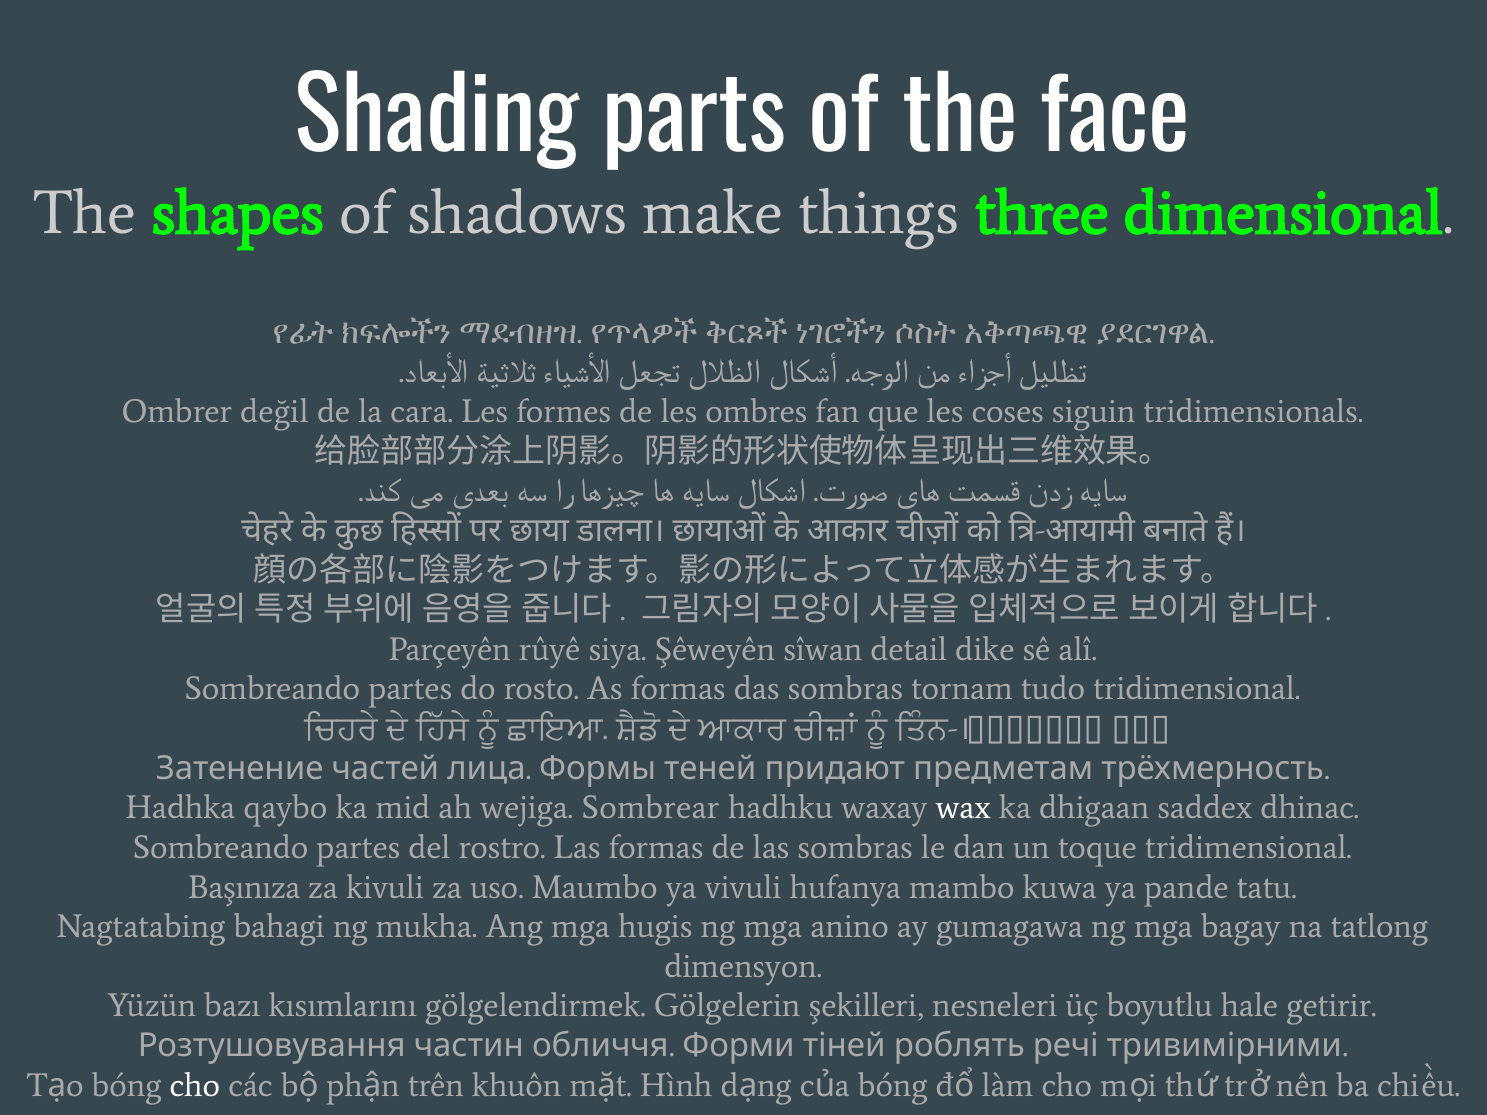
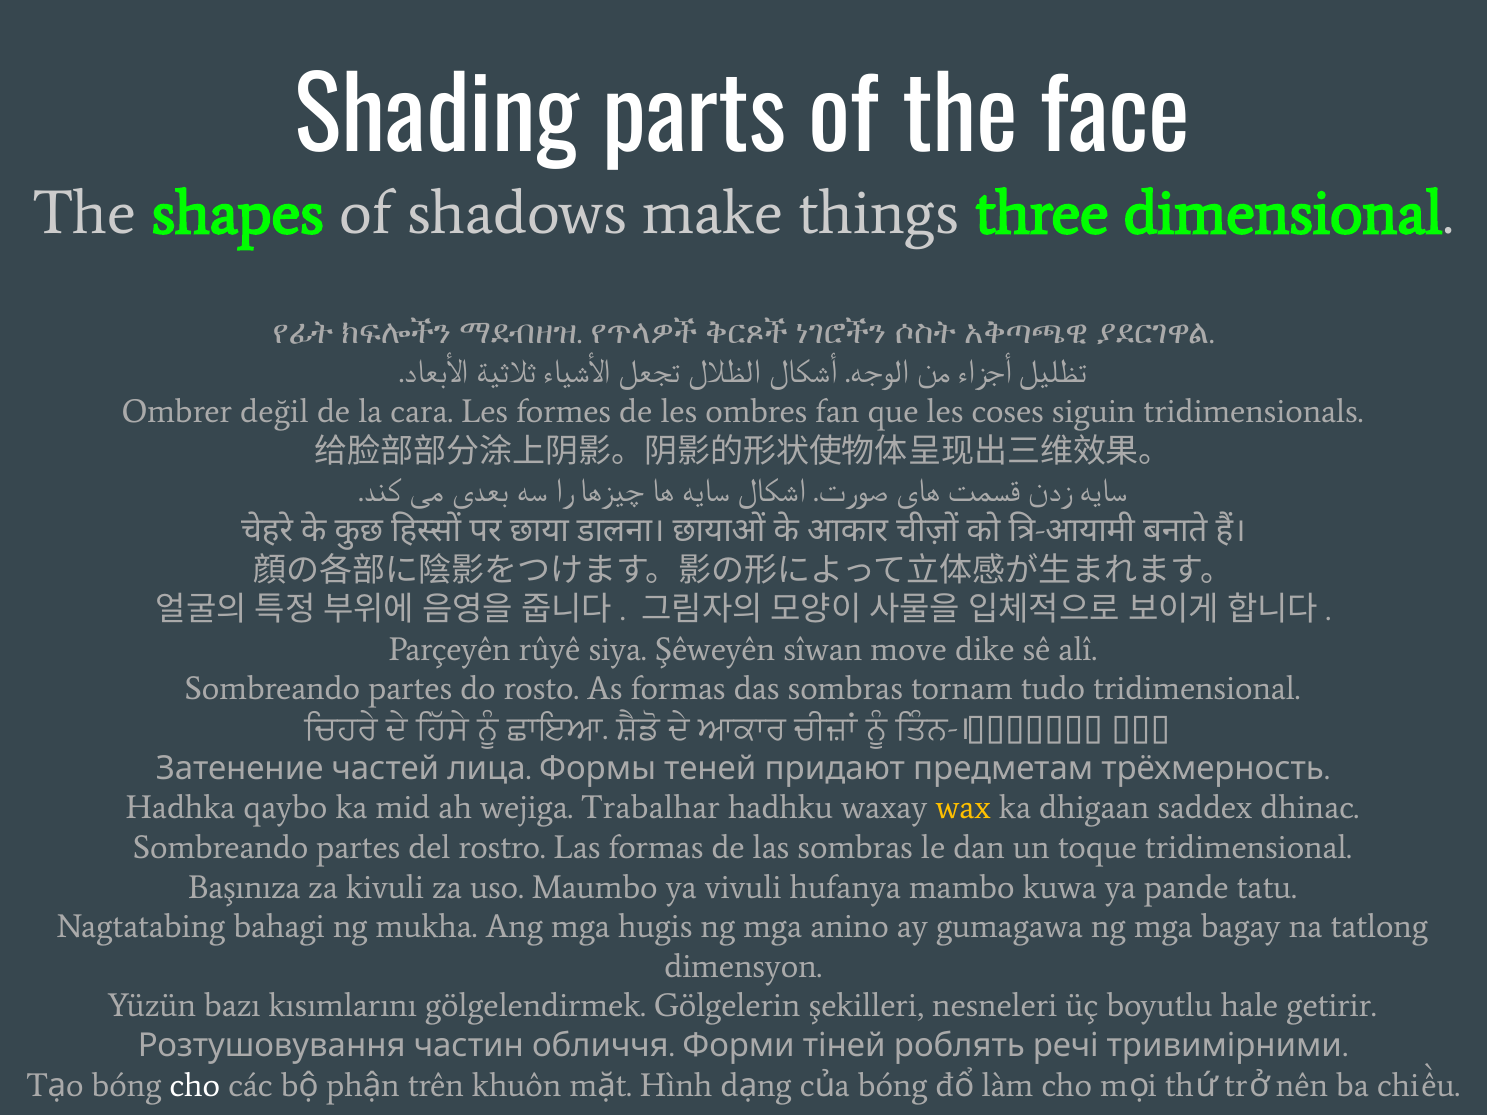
detail: detail -> move
Sombrear: Sombrear -> Trabalhar
wax colour: white -> yellow
